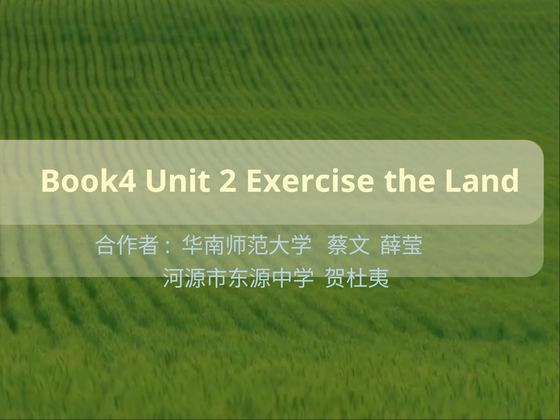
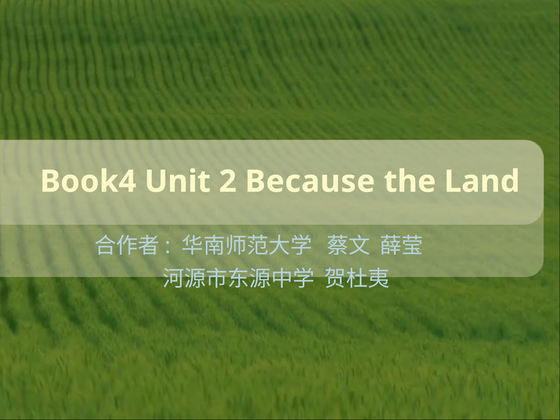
Exercise: Exercise -> Because
